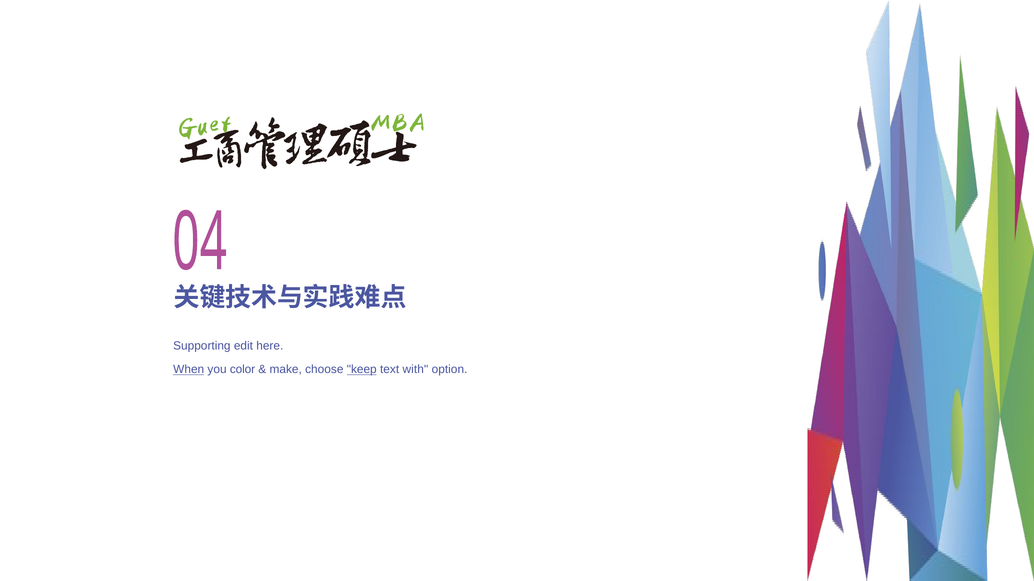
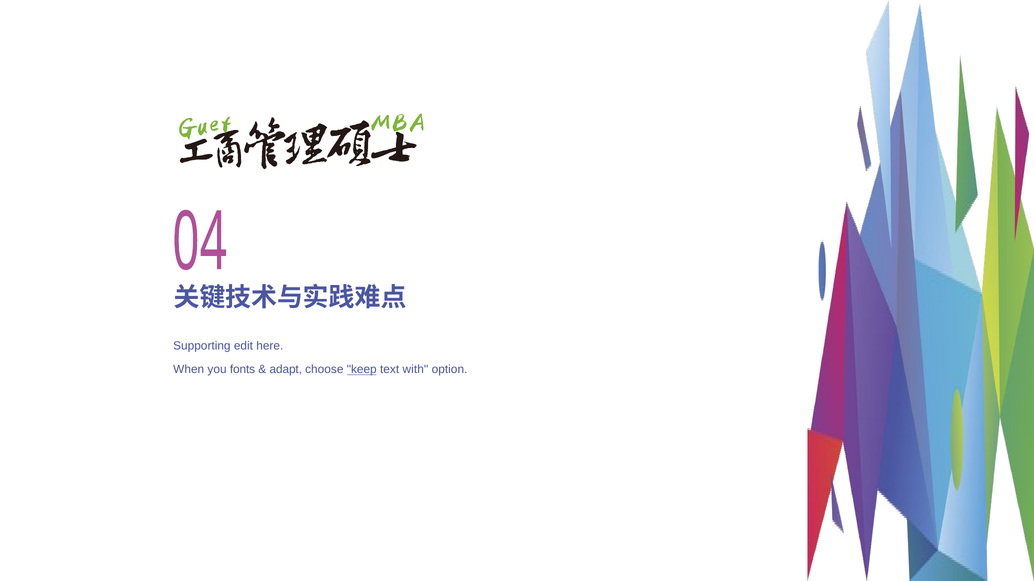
When underline: present -> none
color: color -> fonts
make: make -> adapt
